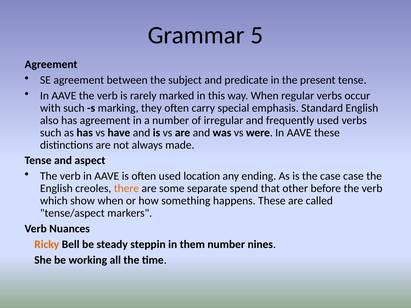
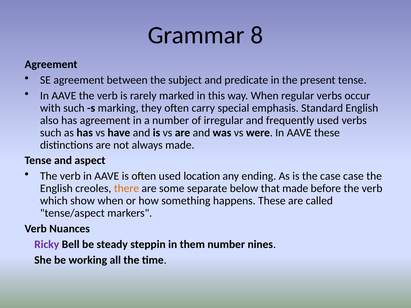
5: 5 -> 8
spend: spend -> below
that other: other -> made
Ricky colour: orange -> purple
